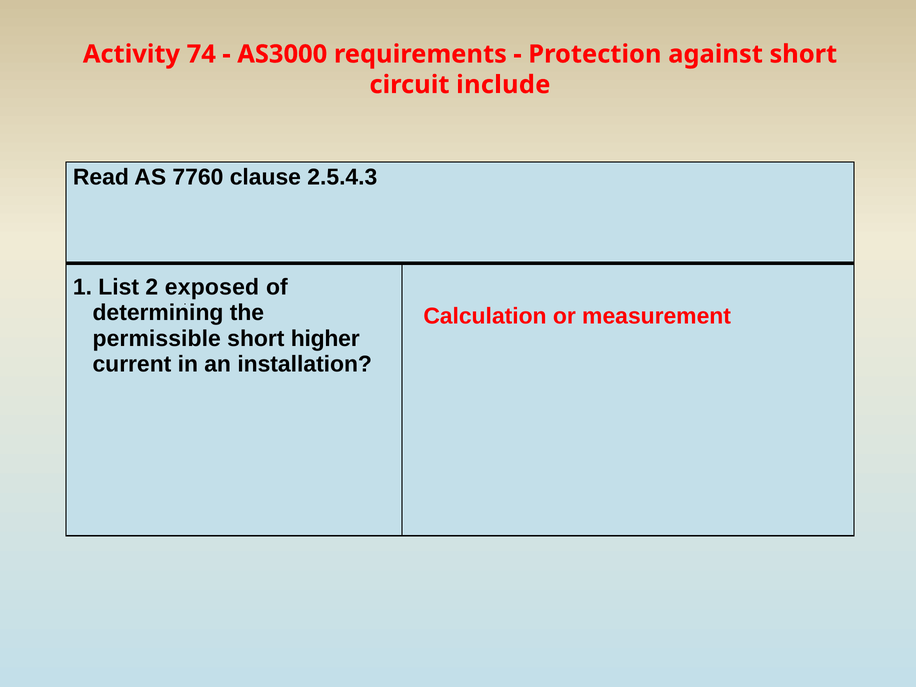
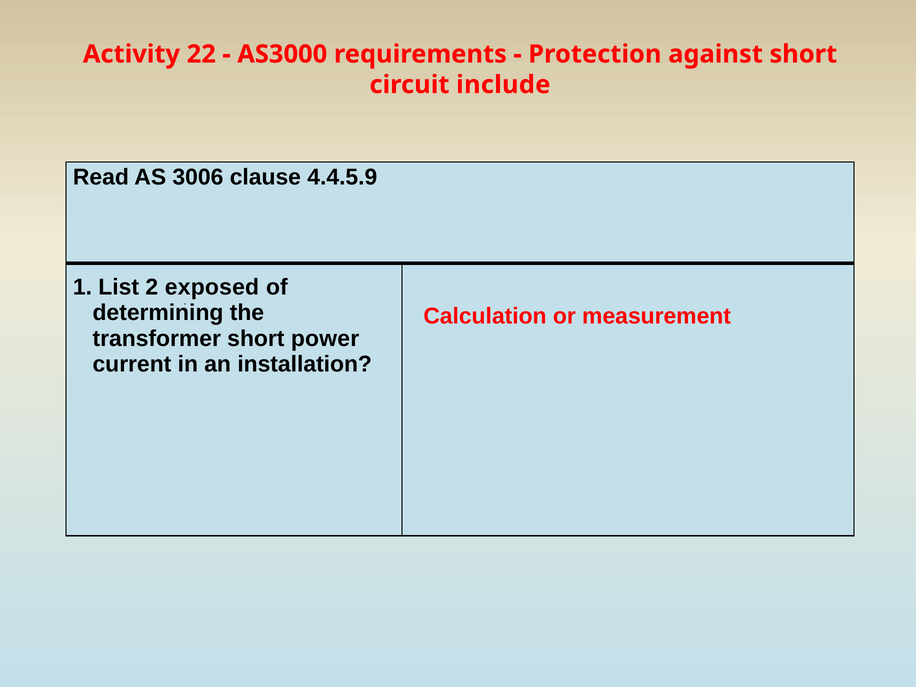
74: 74 -> 22
7760: 7760 -> 3006
2.5.4.3: 2.5.4.3 -> 4.4.5.9
permissible: permissible -> transformer
higher: higher -> power
